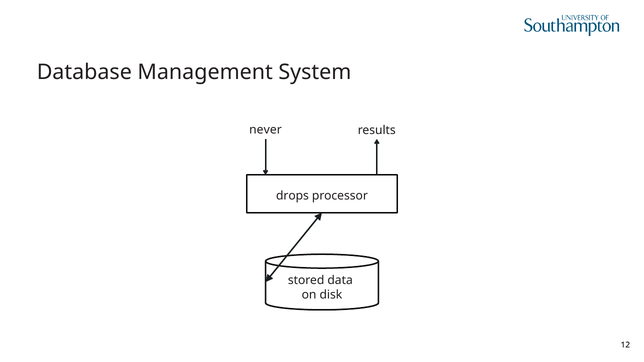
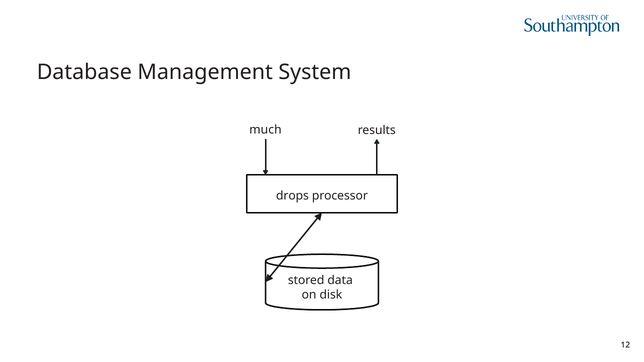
never: never -> much
